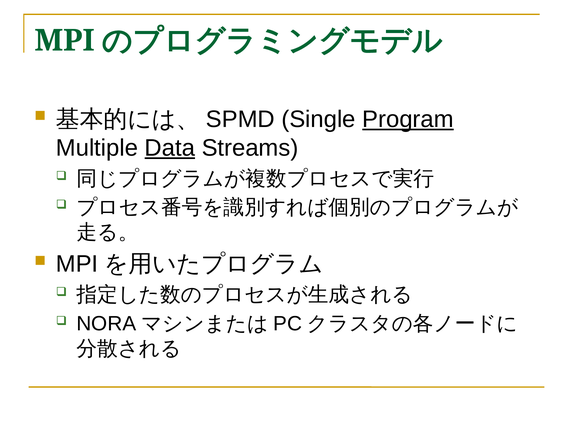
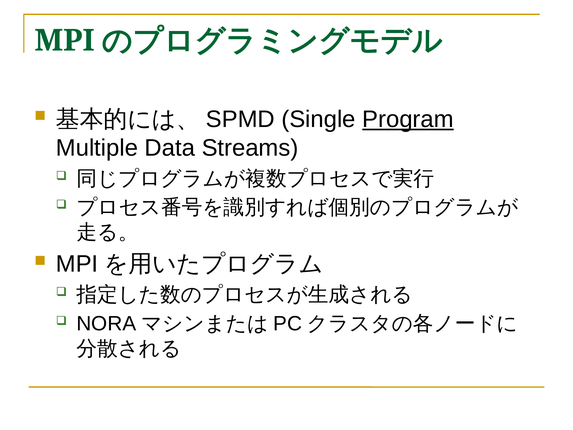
Data underline: present -> none
